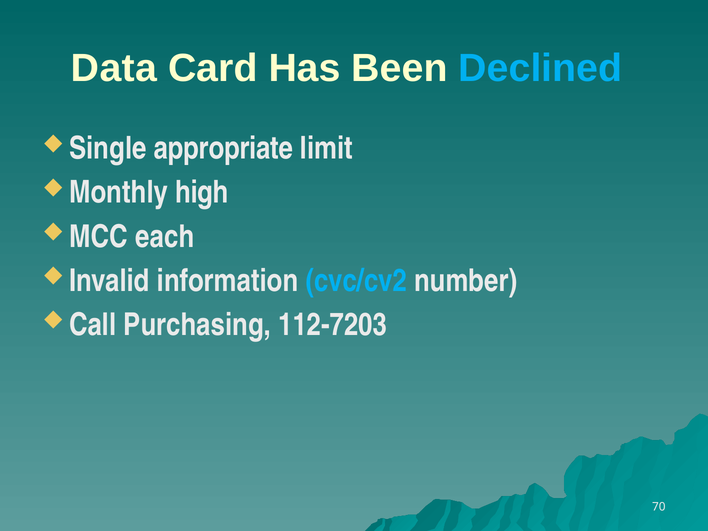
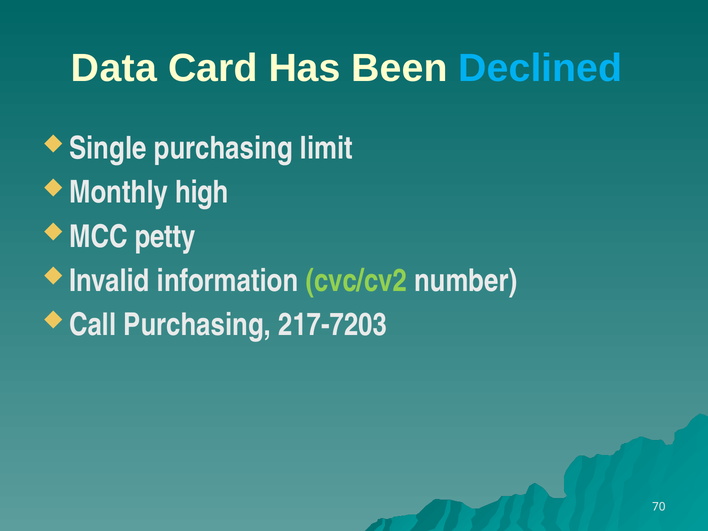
appropriate at (223, 149): appropriate -> purchasing
each: each -> petty
cvc/cv2 colour: light blue -> light green
112-7203: 112-7203 -> 217-7203
